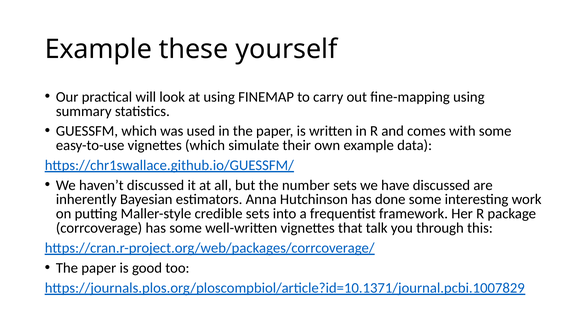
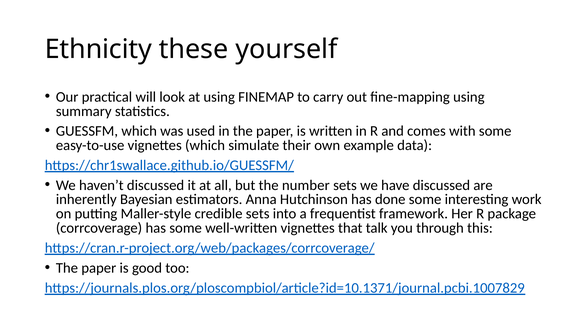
Example at (98, 49): Example -> Ethnicity
